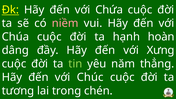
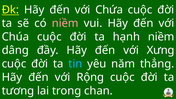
hạnh hoàn: hoàn -> niềm
tin colour: light green -> light blue
Chúc: Chúc -> Rộng
chén: chén -> chan
